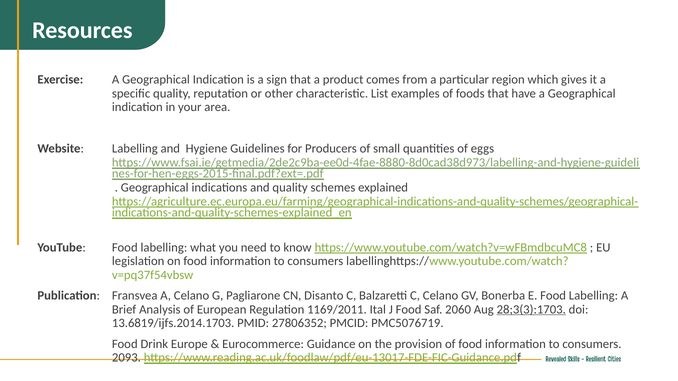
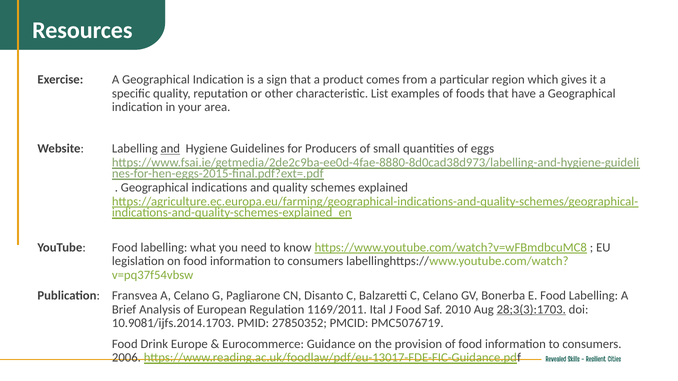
and at (170, 149) underline: none -> present
2060: 2060 -> 2010
13.6819/ijfs.2014.1703: 13.6819/ijfs.2014.1703 -> 10.9081/ijfs.2014.1703
27806352: 27806352 -> 27850352
2093: 2093 -> 2006
